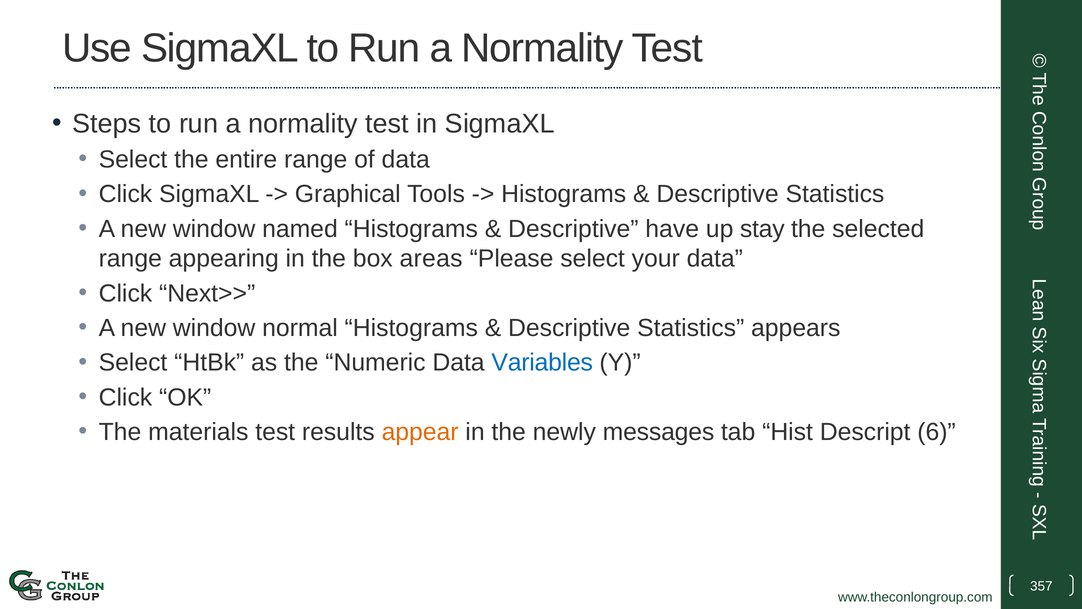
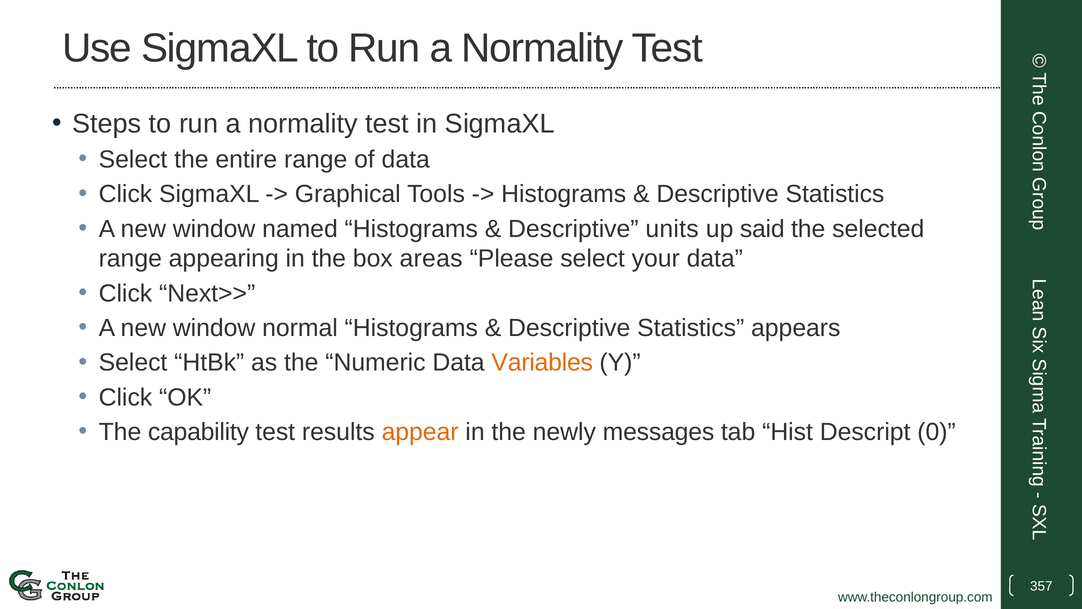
have: have -> units
stay: stay -> said
Variables colour: blue -> orange
materials: materials -> capability
6: 6 -> 0
